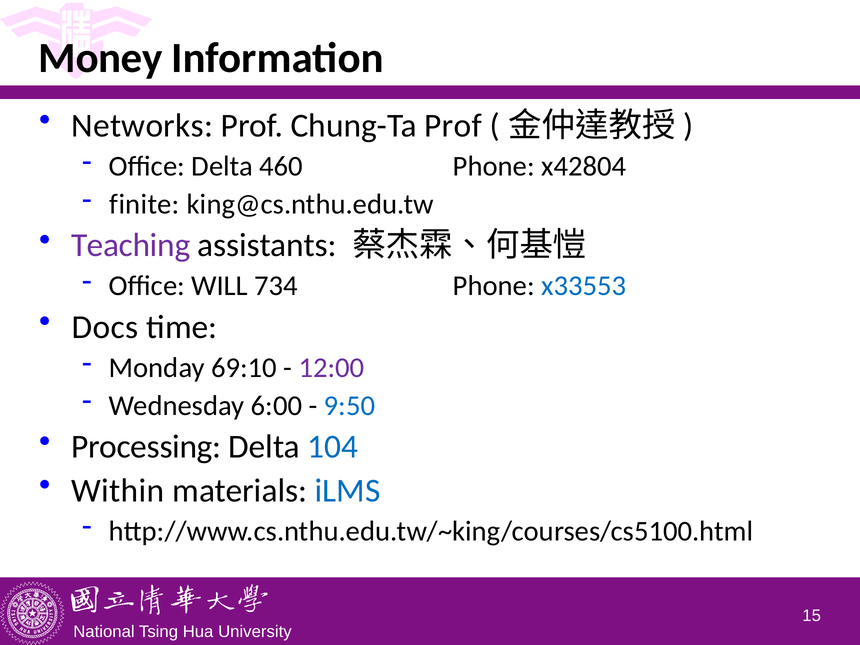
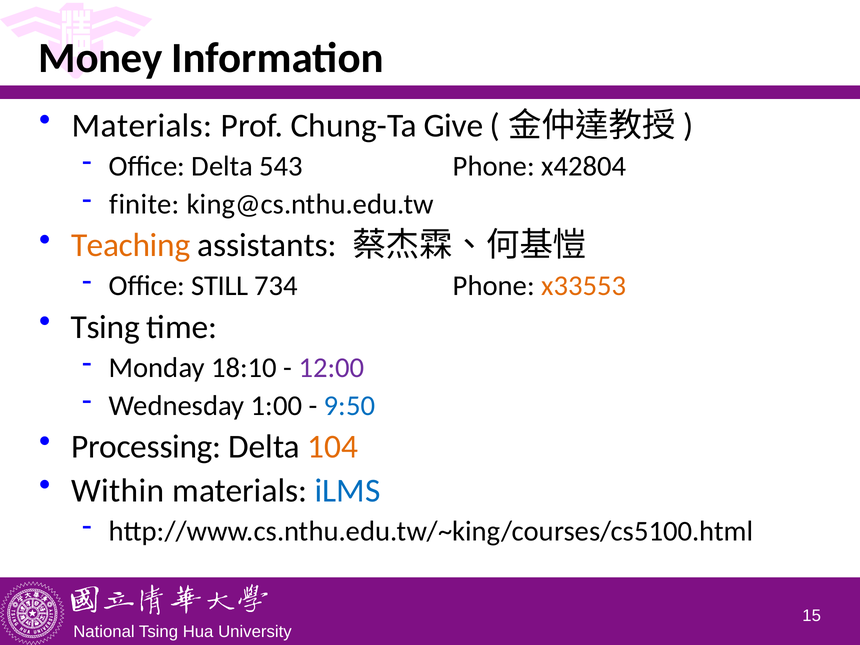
Networks at (142, 126): Networks -> Materials
Chung-Ta Prof: Prof -> Give
460: 460 -> 543
Teaching colour: purple -> orange
WILL: WILL -> STILL
x33553 colour: blue -> orange
Docs at (105, 327): Docs -> Tsing
69:10: 69:10 -> 18:10
6:00: 6:00 -> 1:00
104 colour: blue -> orange
